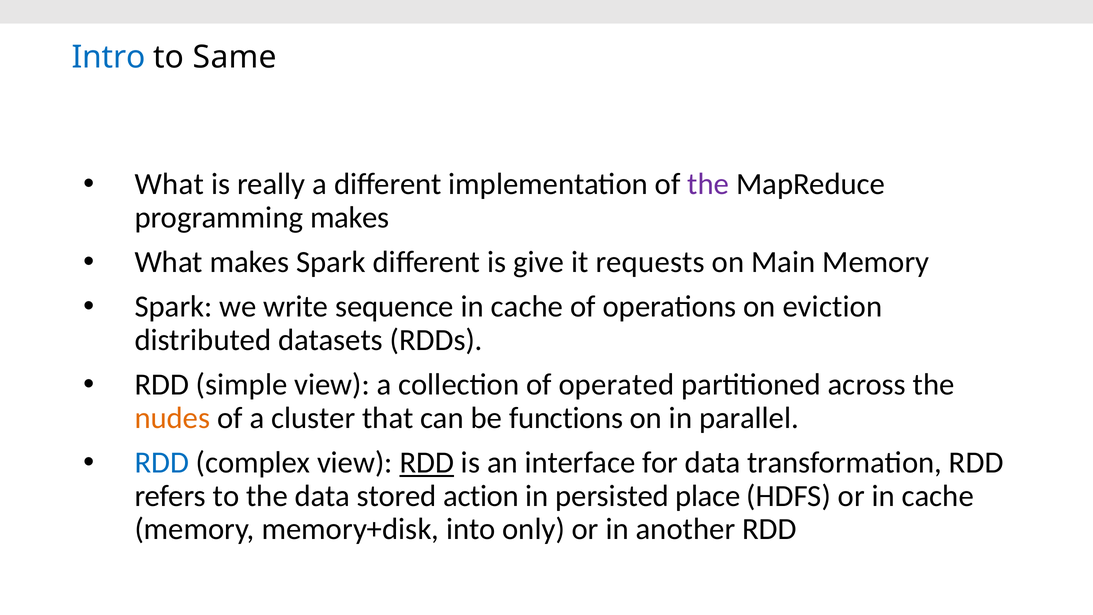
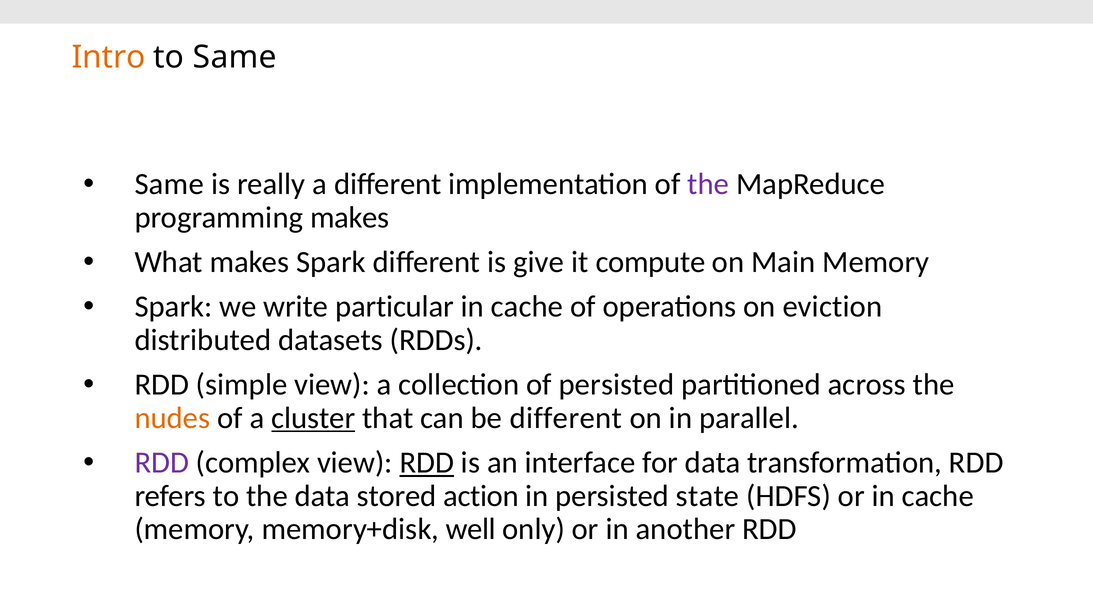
Intro colour: blue -> orange
What at (169, 184): What -> Same
requests: requests -> compute
sequence: sequence -> particular
of operated: operated -> persisted
cluster underline: none -> present
be functions: functions -> different
RDD at (162, 462) colour: blue -> purple
place: place -> state
into: into -> well
